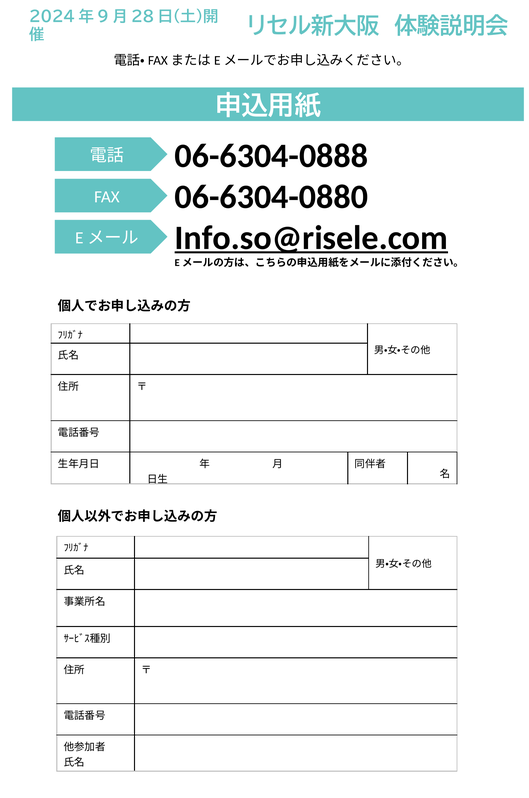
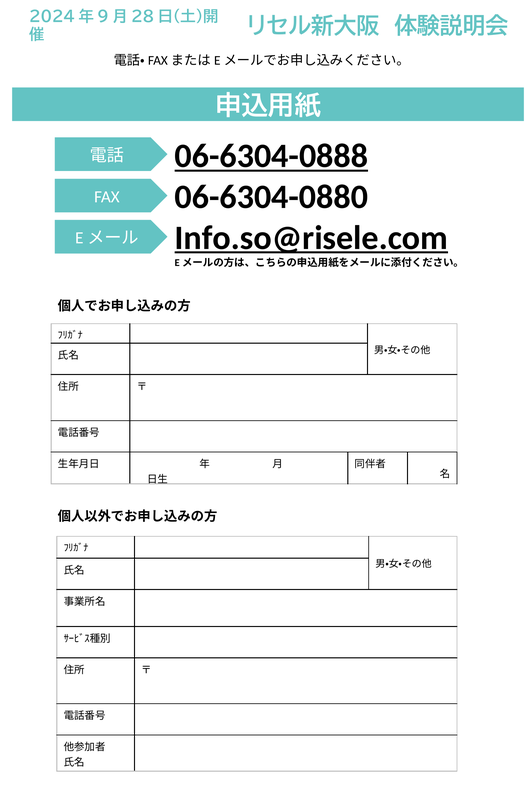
06-6304-0888 underline: none -> present
